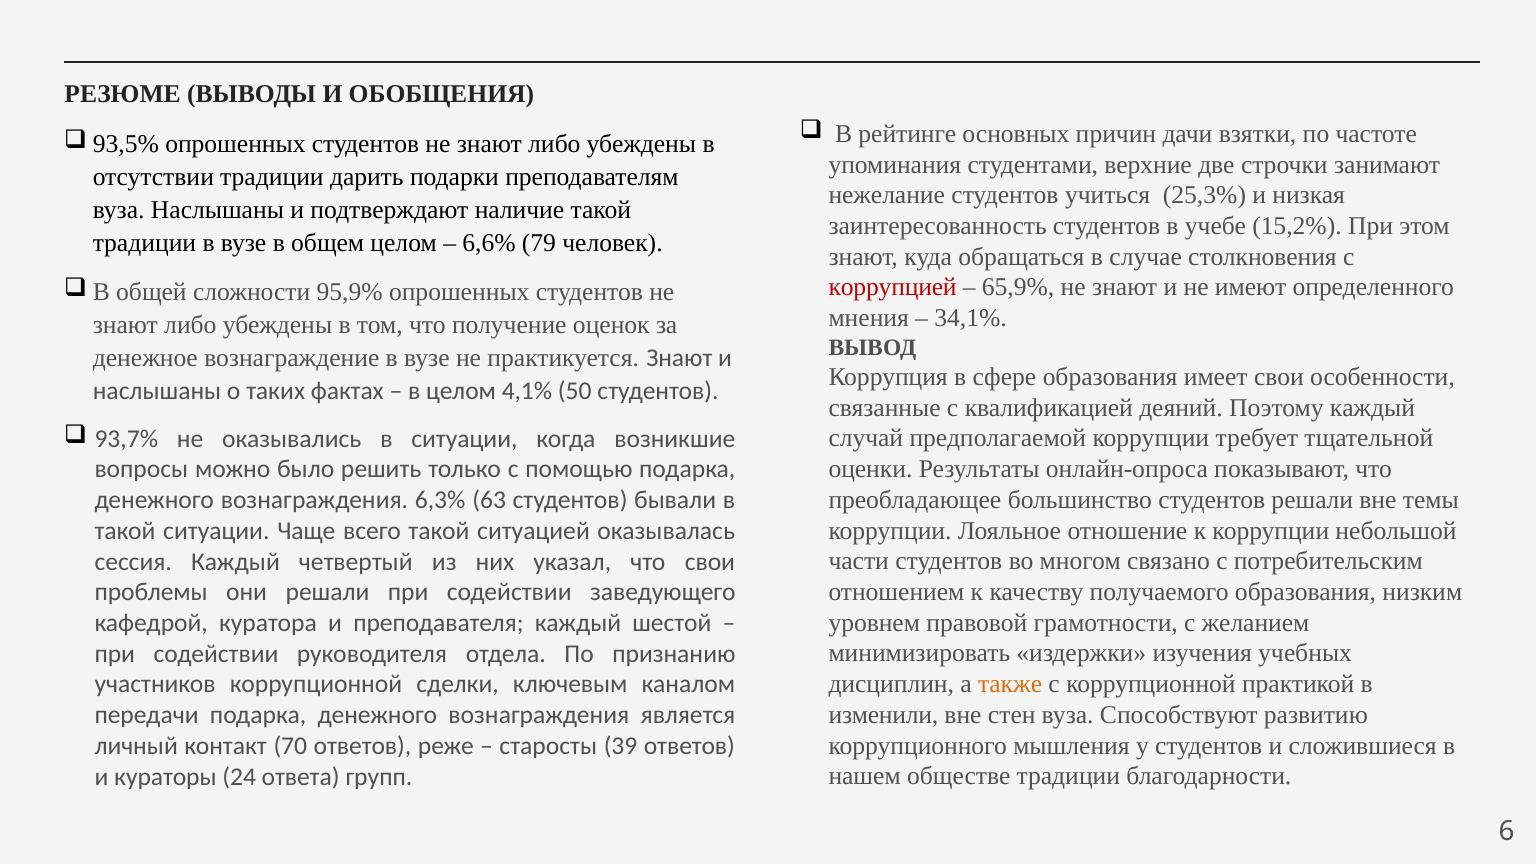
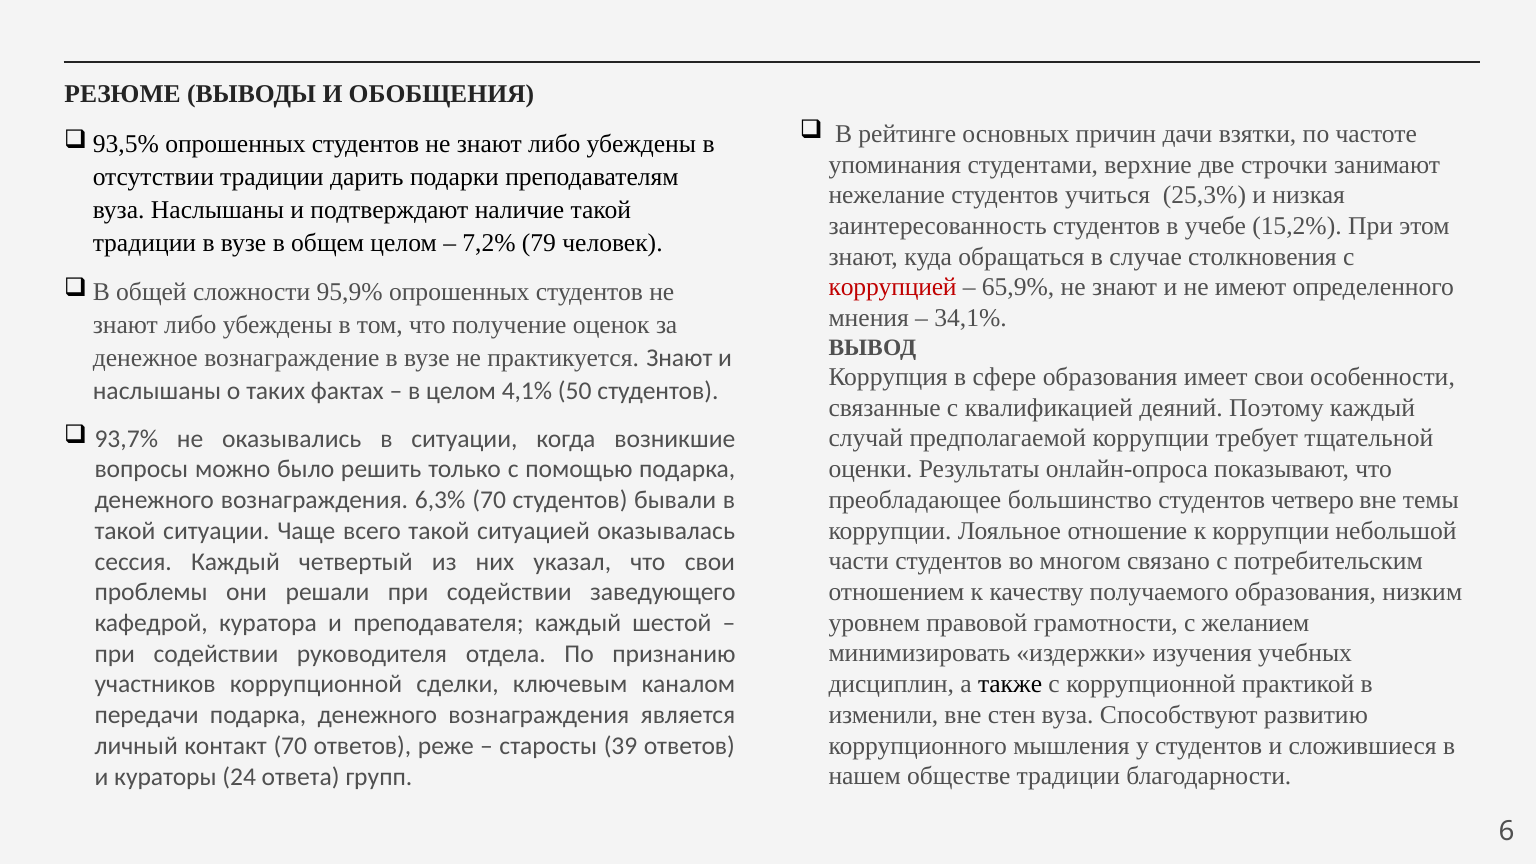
6,6%: 6,6% -> 7,2%
студентов решали: решали -> четверо
6,3% 63: 63 -> 70
также colour: orange -> black
